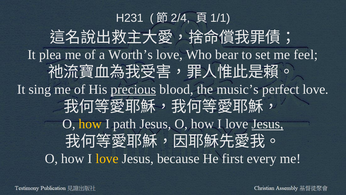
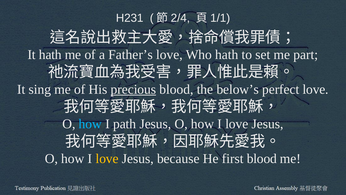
It plea: plea -> hath
Worth’s: Worth’s -> Father’s
Who bear: bear -> hath
feel: feel -> part
music’s: music’s -> below’s
how at (90, 124) colour: yellow -> light blue
Jesus at (268, 124) underline: present -> none
first every: every -> blood
